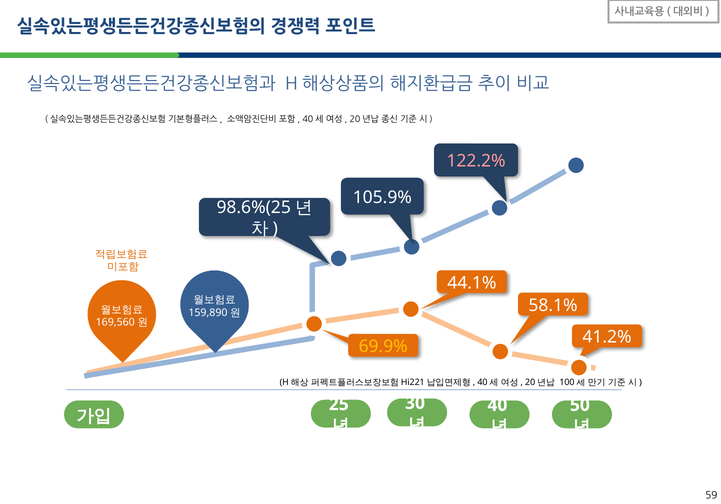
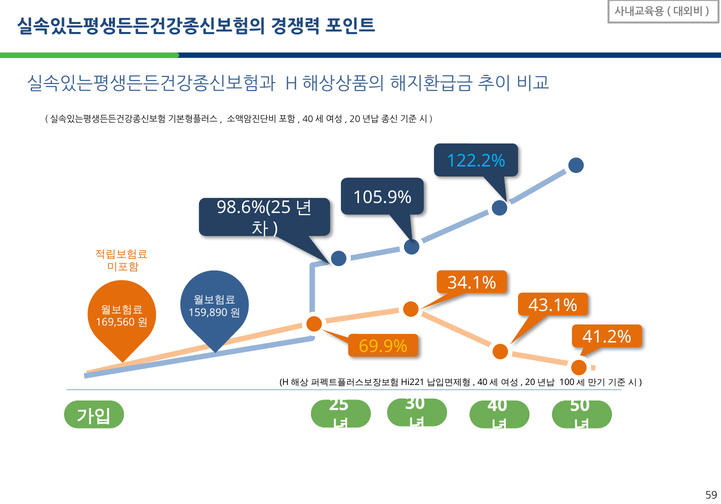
122.2% colour: pink -> light blue
44.1%: 44.1% -> 34.1%
58.1%: 58.1% -> 43.1%
